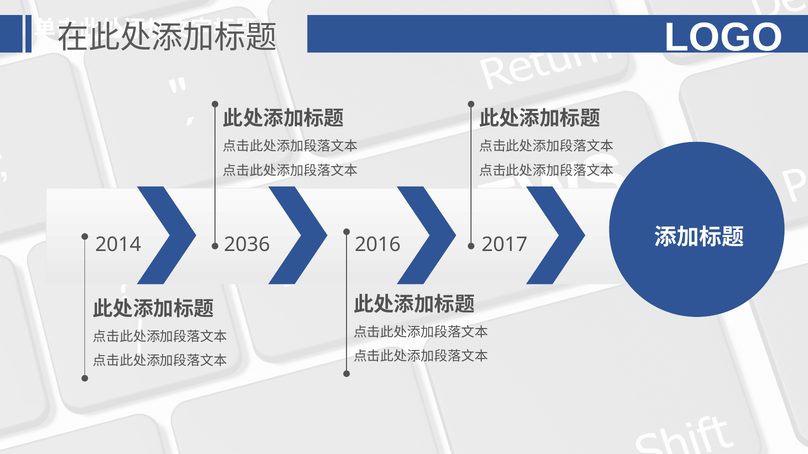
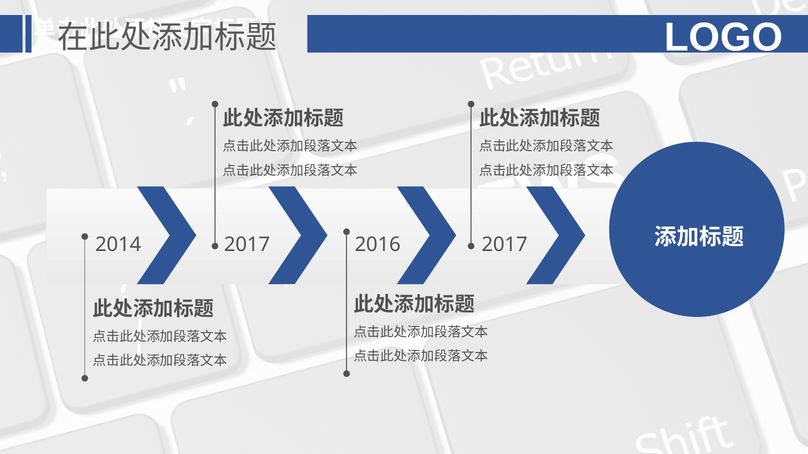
2014 2036: 2036 -> 2017
